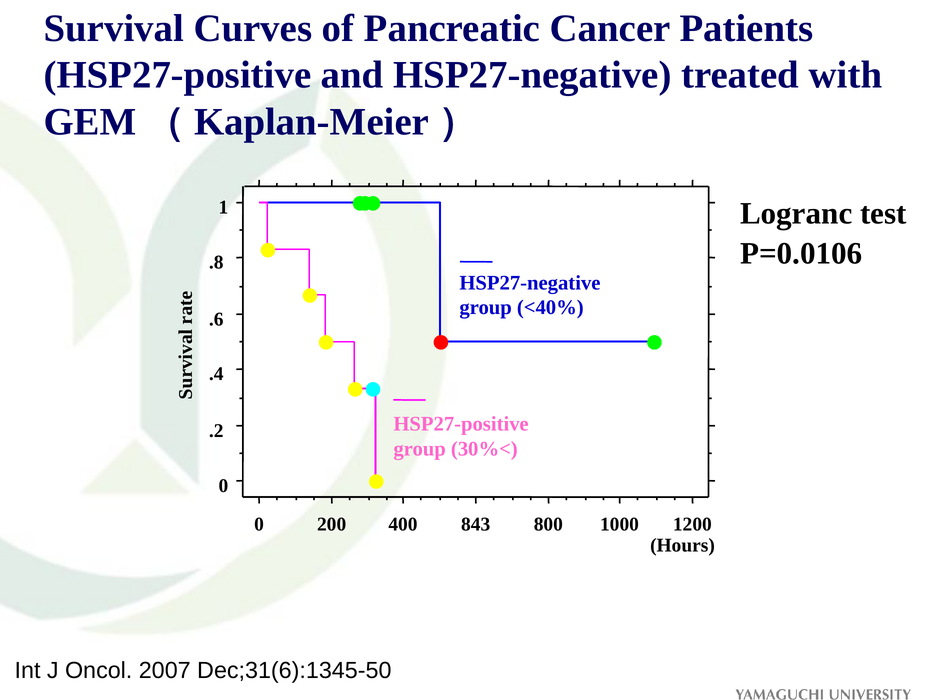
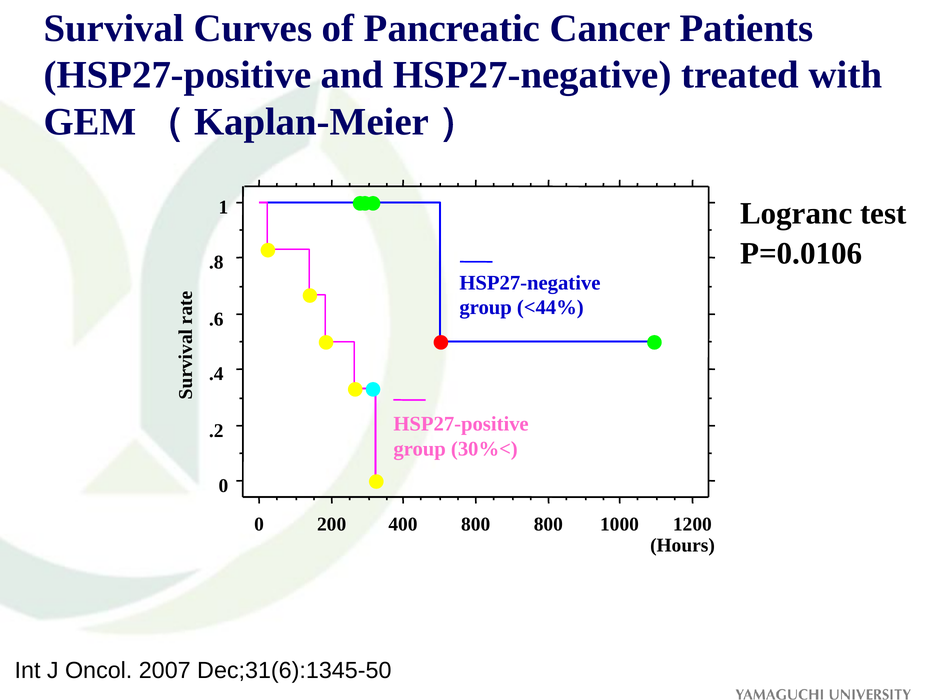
<40%: <40% -> <44%
400 843: 843 -> 800
